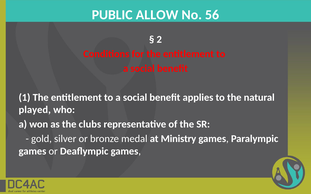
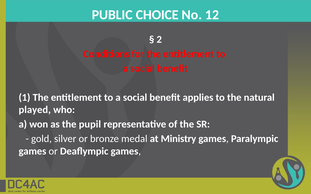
ALLOW: ALLOW -> CHOICE
56: 56 -> 12
clubs: clubs -> pupil
